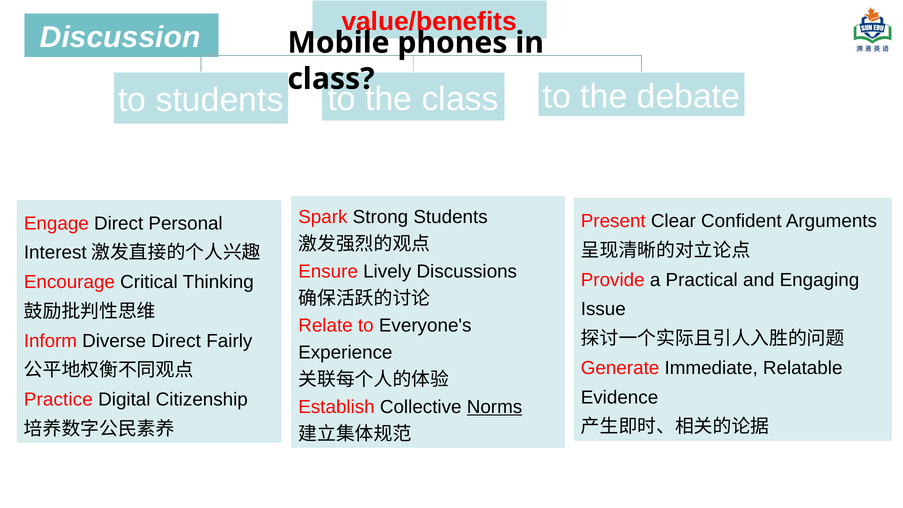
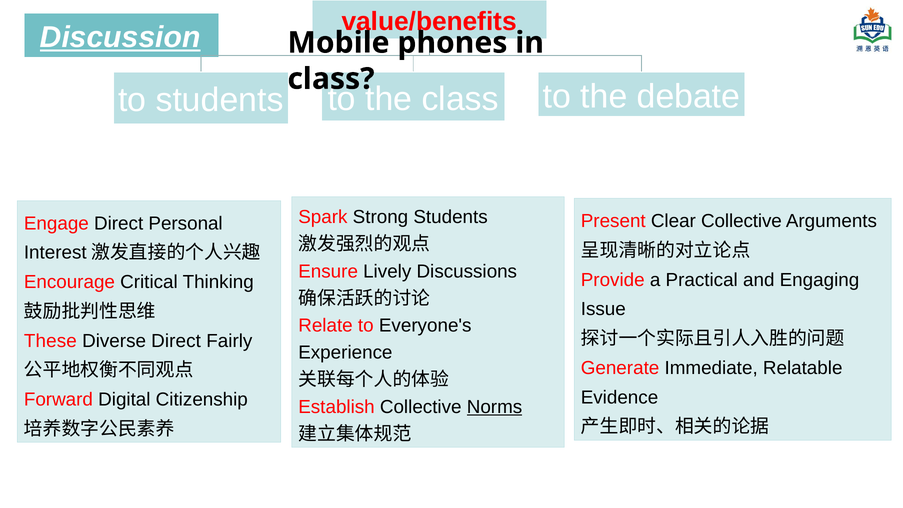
Discussion underline: none -> present
Clear Confident: Confident -> Collective
Inform: Inform -> These
Practice: Practice -> Forward
